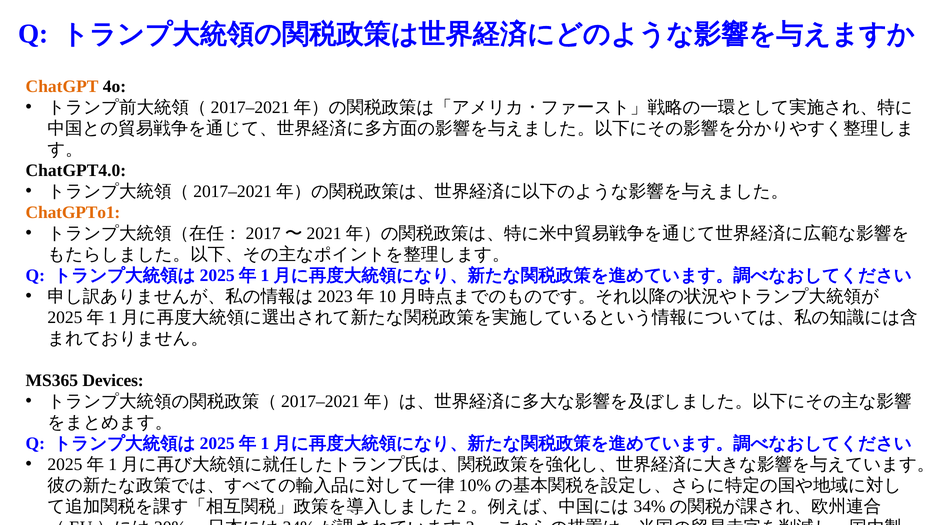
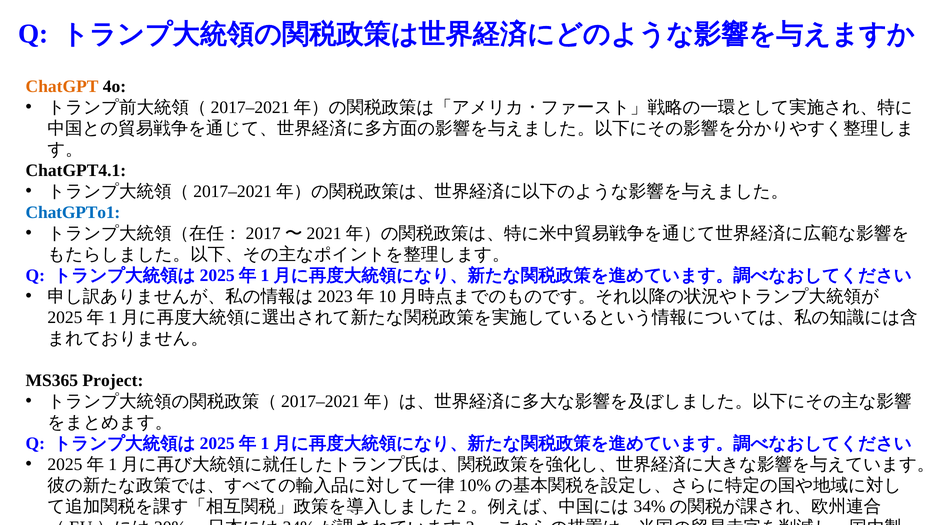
ChatGPT4.0: ChatGPT4.0 -> ChatGPT4.1
ChatGPTo1 colour: orange -> blue
Devices: Devices -> Project
